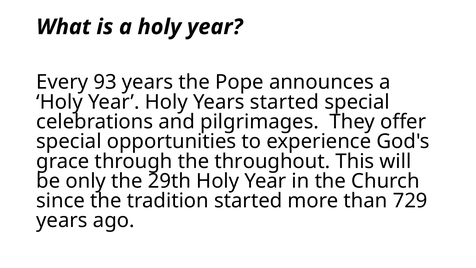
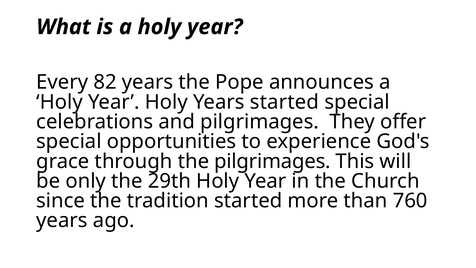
93: 93 -> 82
the throughout: throughout -> pilgrimages
729: 729 -> 760
